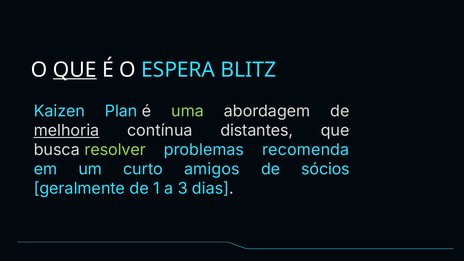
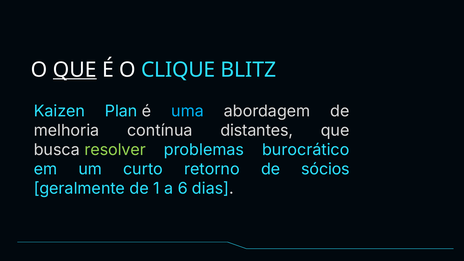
ESPERA: ESPERA -> CLIQUE
uma colour: light green -> light blue
melhoria underline: present -> none
recomenda: recomenda -> burocrático
amigos: amigos -> retorno
3: 3 -> 6
